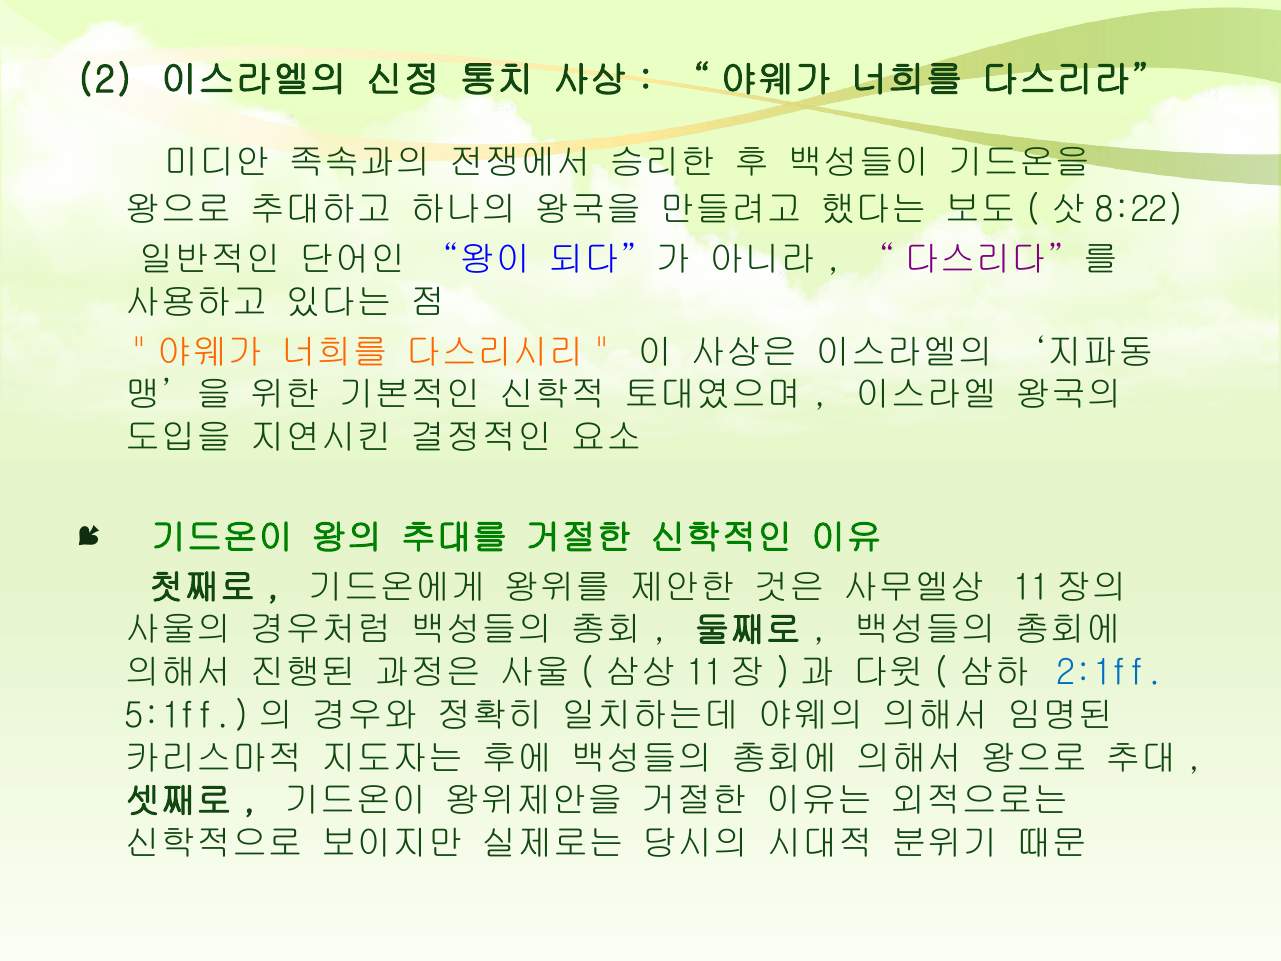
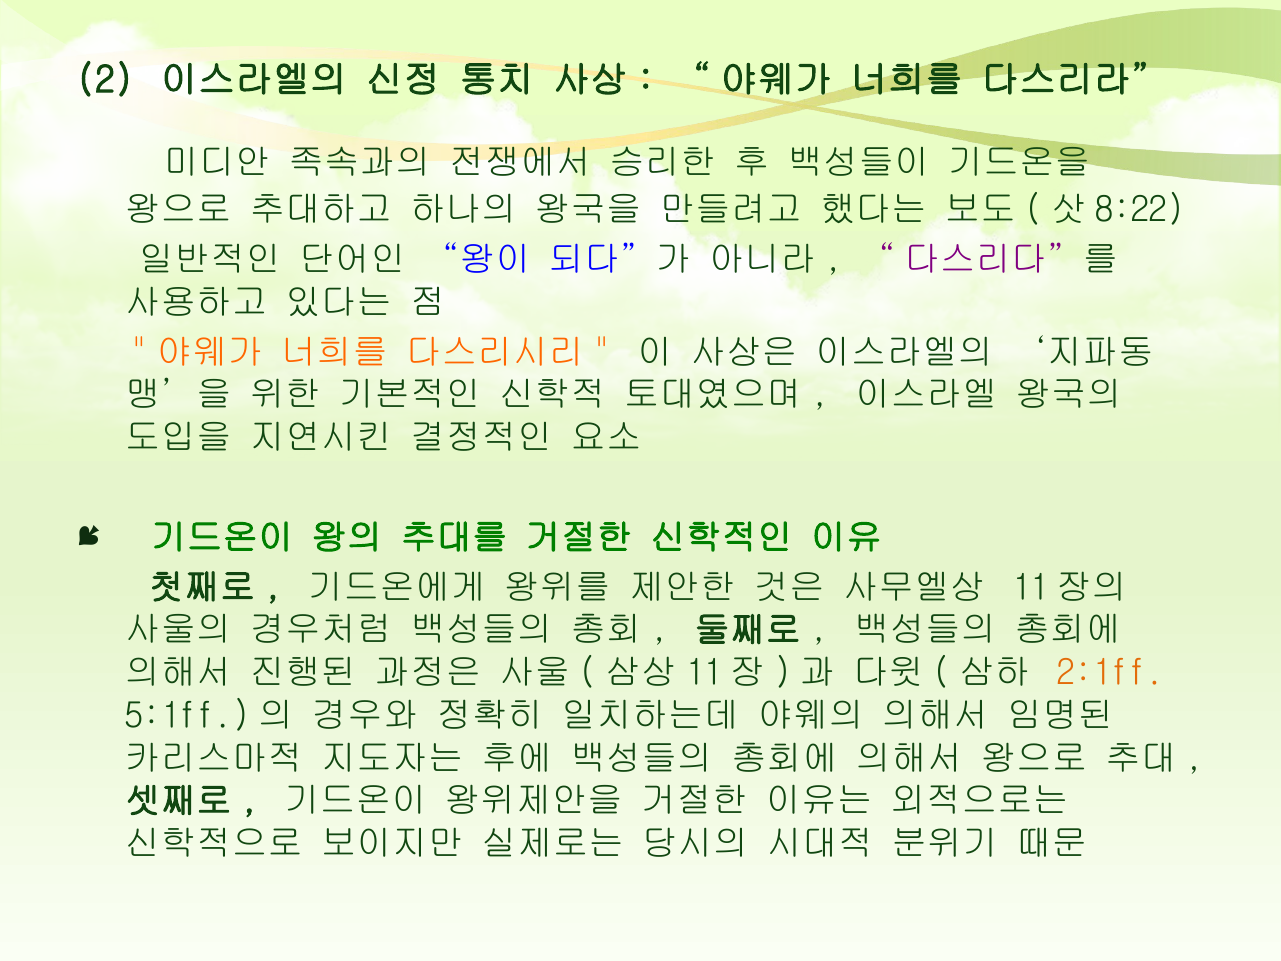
2:1ff colour: blue -> orange
